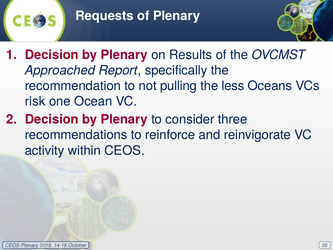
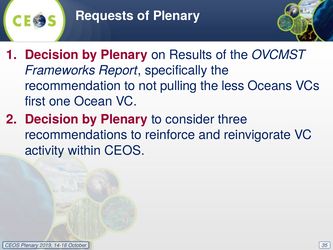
Approached: Approached -> Frameworks
risk: risk -> first
